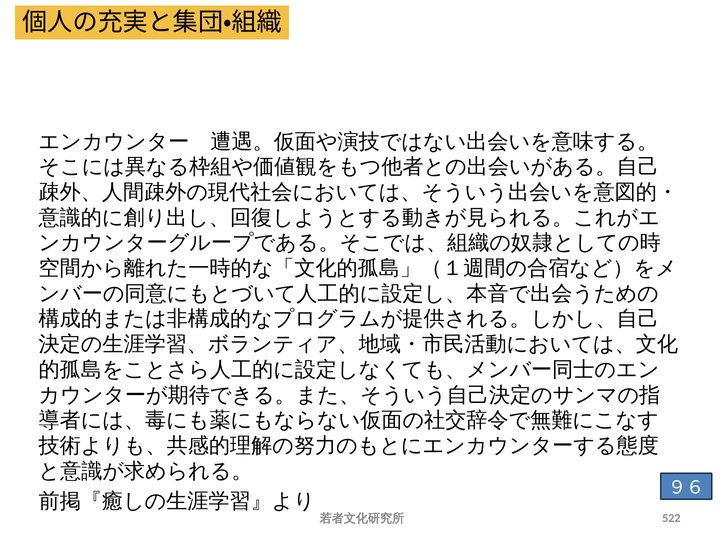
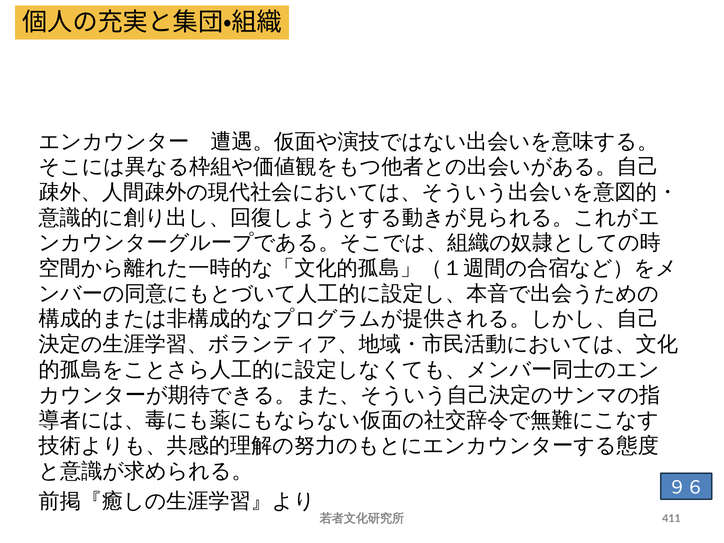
522: 522 -> 411
